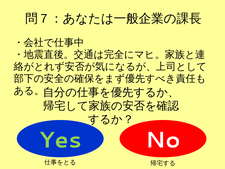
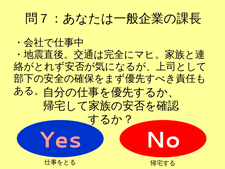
Yes colour: light green -> pink
